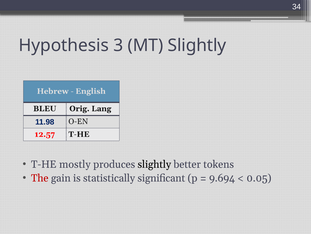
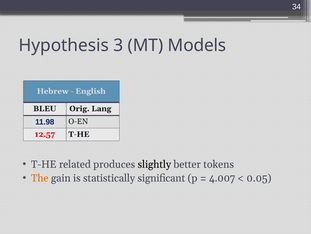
MT Slightly: Slightly -> Models
mostly: mostly -> related
The colour: red -> orange
9.694: 9.694 -> 4.007
